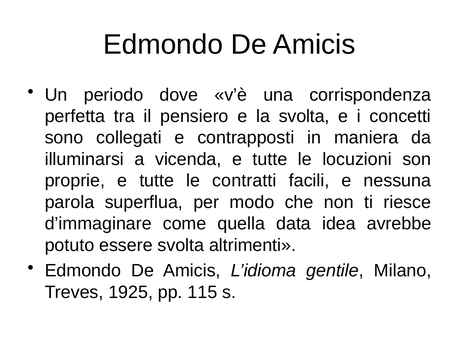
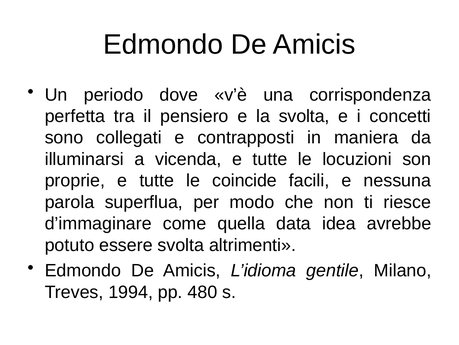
contratti: contratti -> coincide
1925: 1925 -> 1994
115: 115 -> 480
